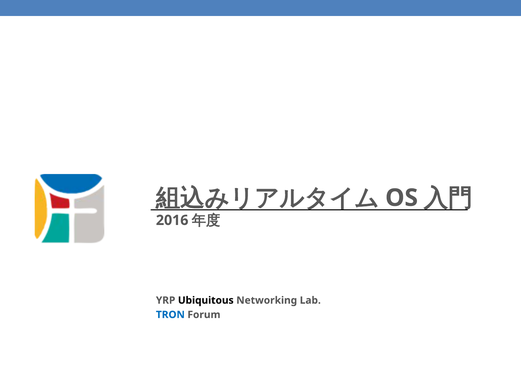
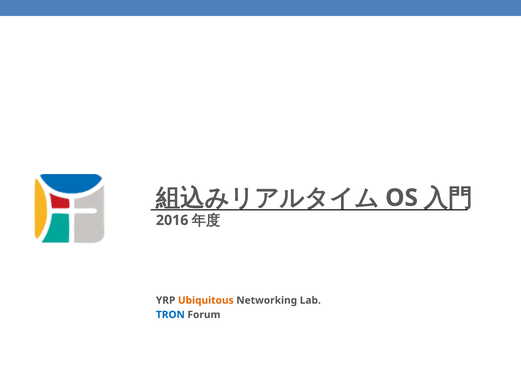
Ubiquitous colour: black -> orange
